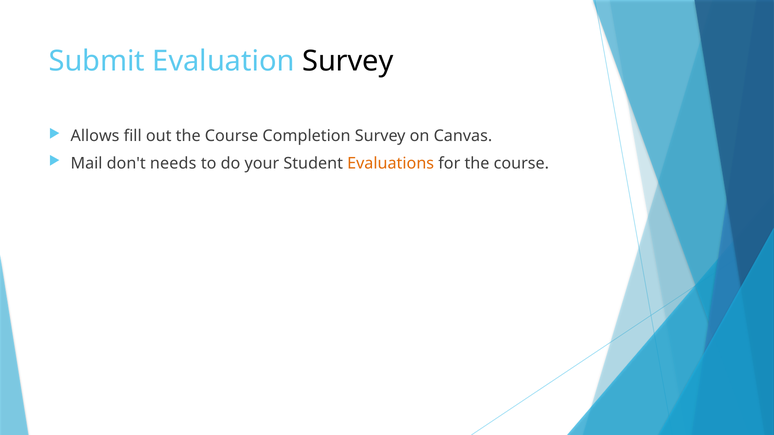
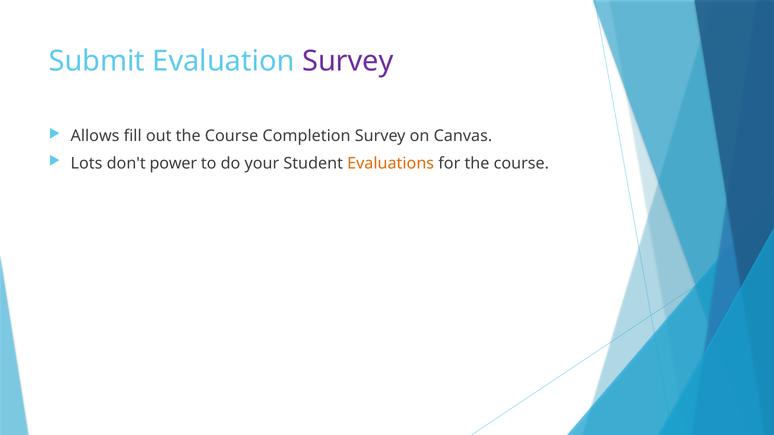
Survey at (348, 61) colour: black -> purple
Mail: Mail -> Lots
needs: needs -> power
